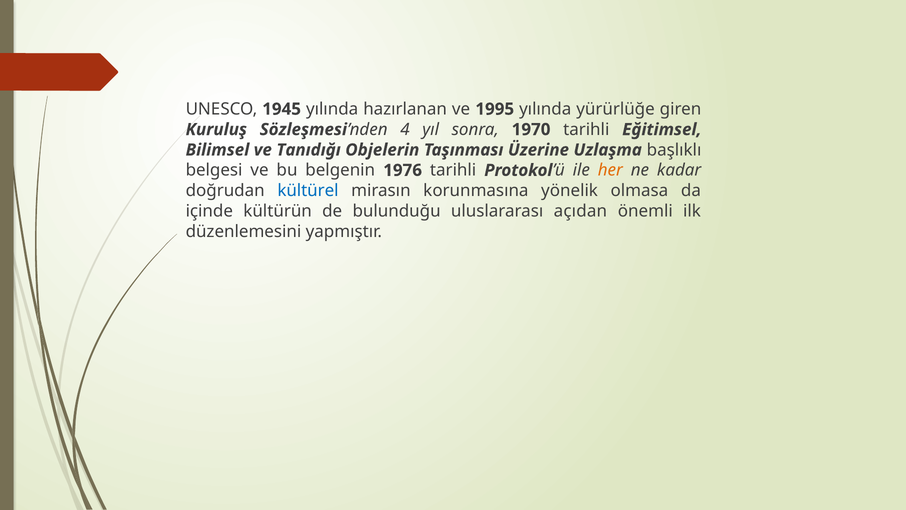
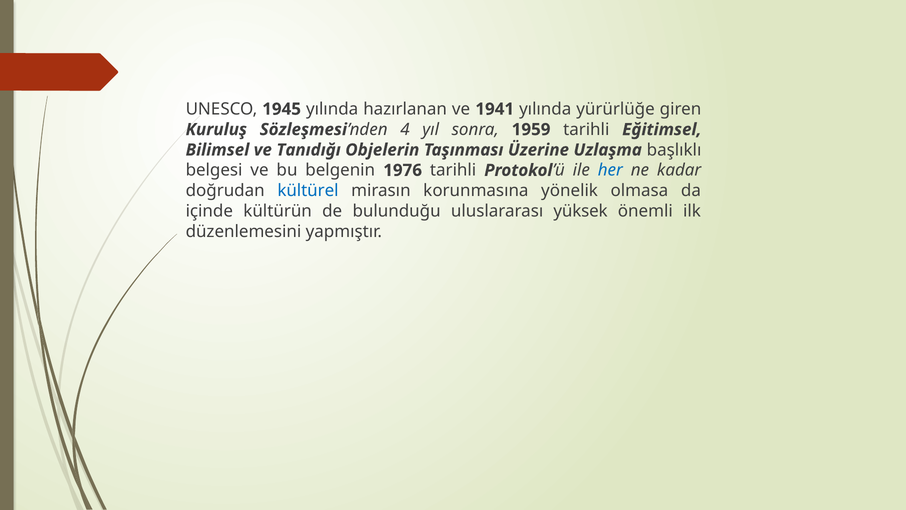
1995: 1995 -> 1941
1970: 1970 -> 1959
her colour: orange -> blue
açıdan: açıdan -> yüksek
